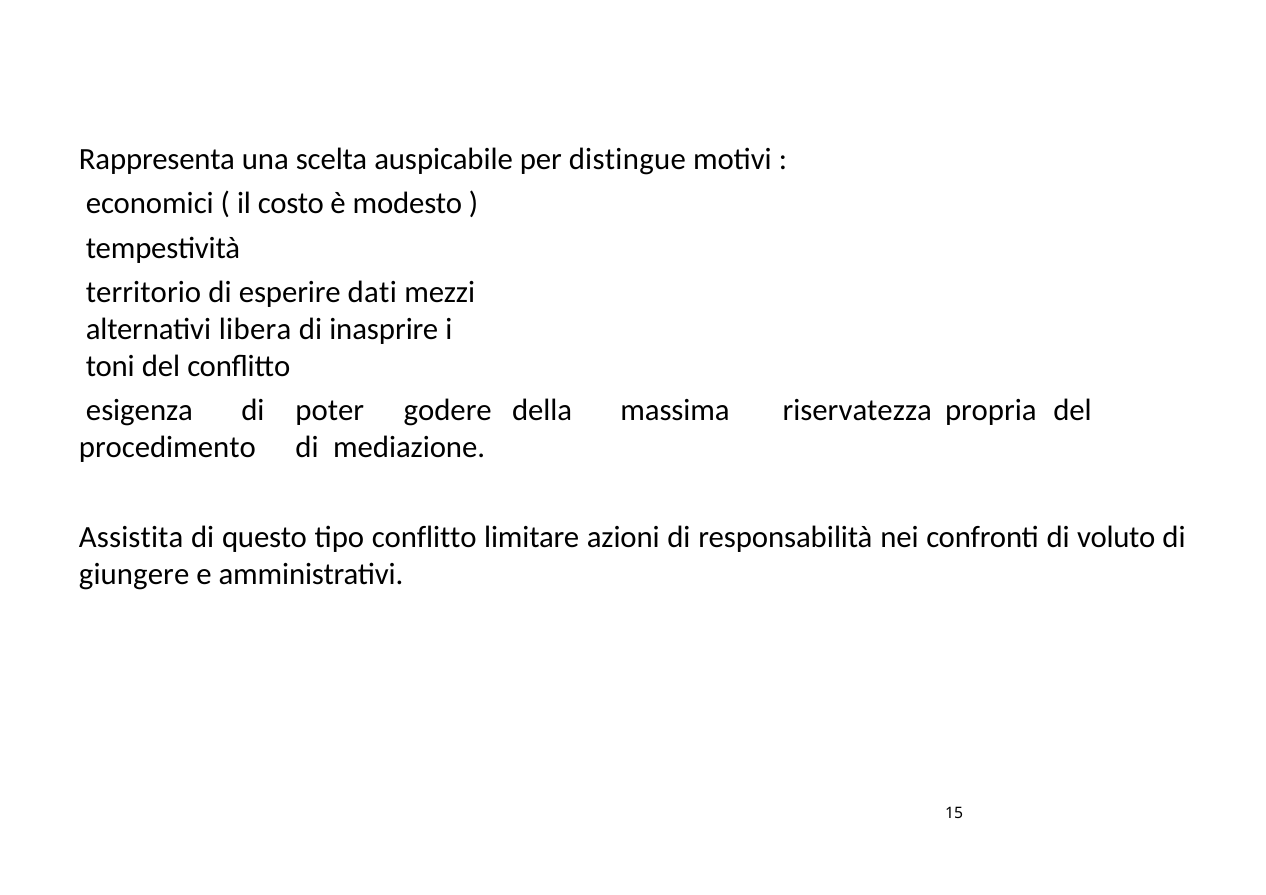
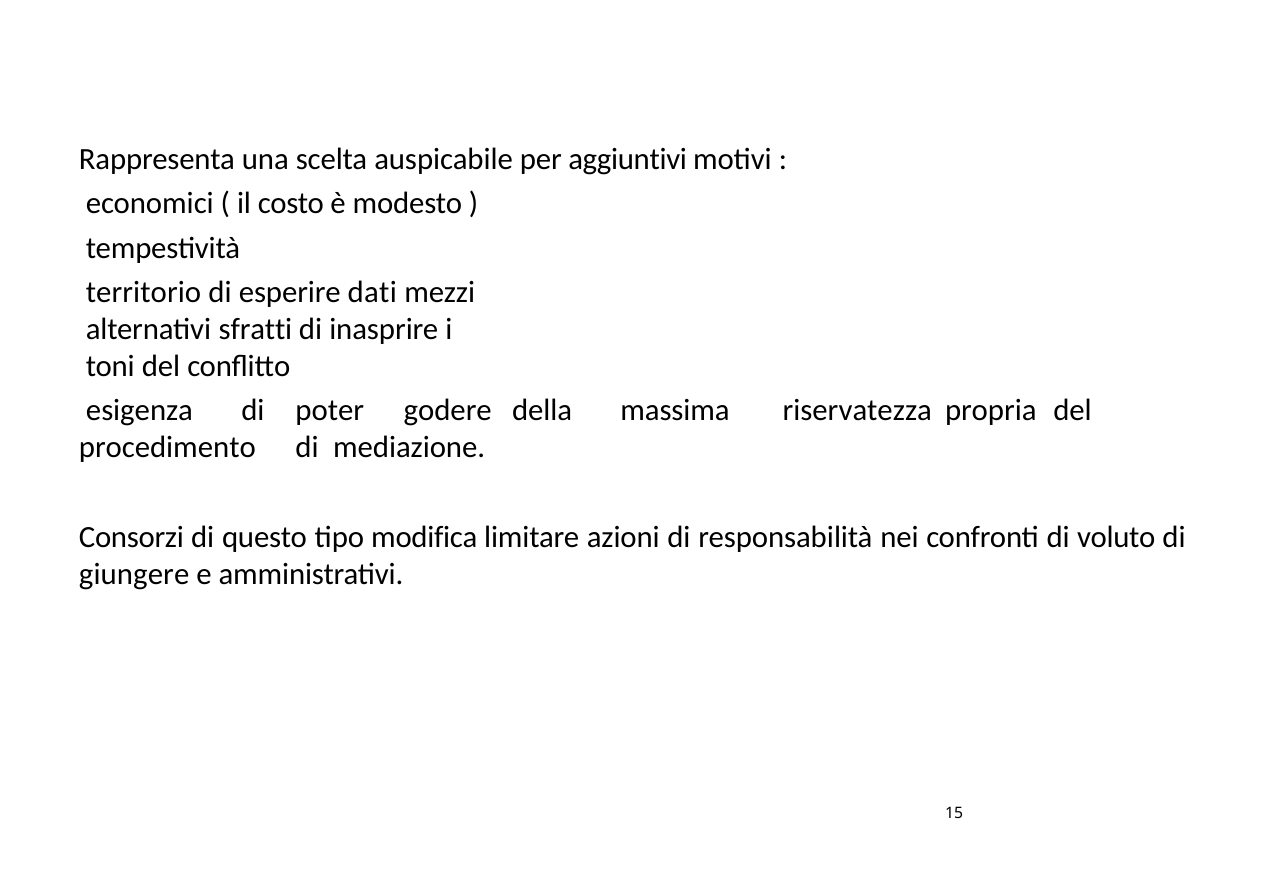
distingue: distingue -> aggiuntivi
libera: libera -> sfratti
Assistita: Assistita -> Consorzi
tipo conflitto: conflitto -> modifica
